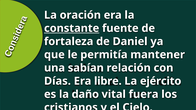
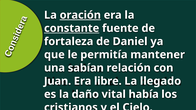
oración underline: none -> present
Días: Días -> Juan
ejército: ejército -> llegado
fuera: fuera -> había
